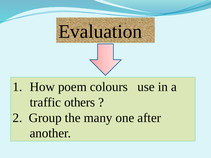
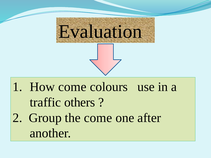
How poem: poem -> come
the many: many -> come
